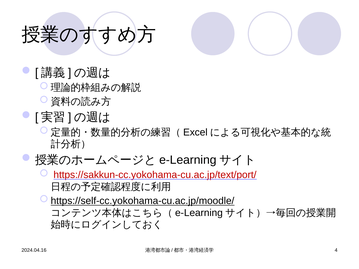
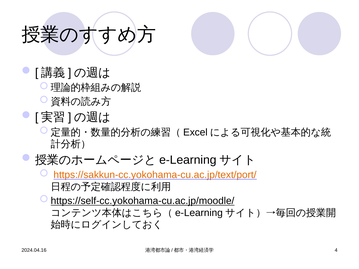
https://sakkun-cc.yokohama-cu.ac.jp/text/port/ colour: red -> orange
